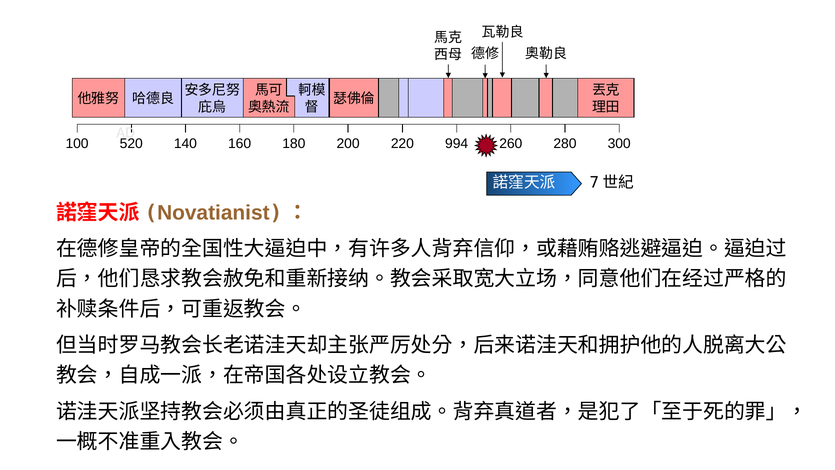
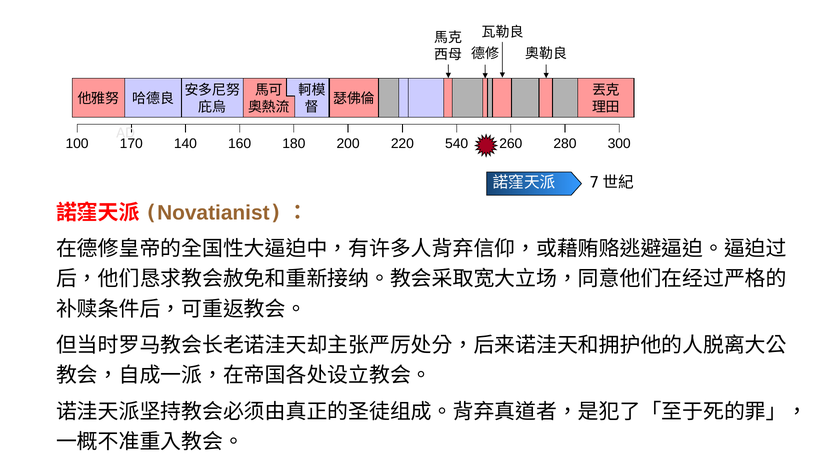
520: 520 -> 170
994: 994 -> 540
